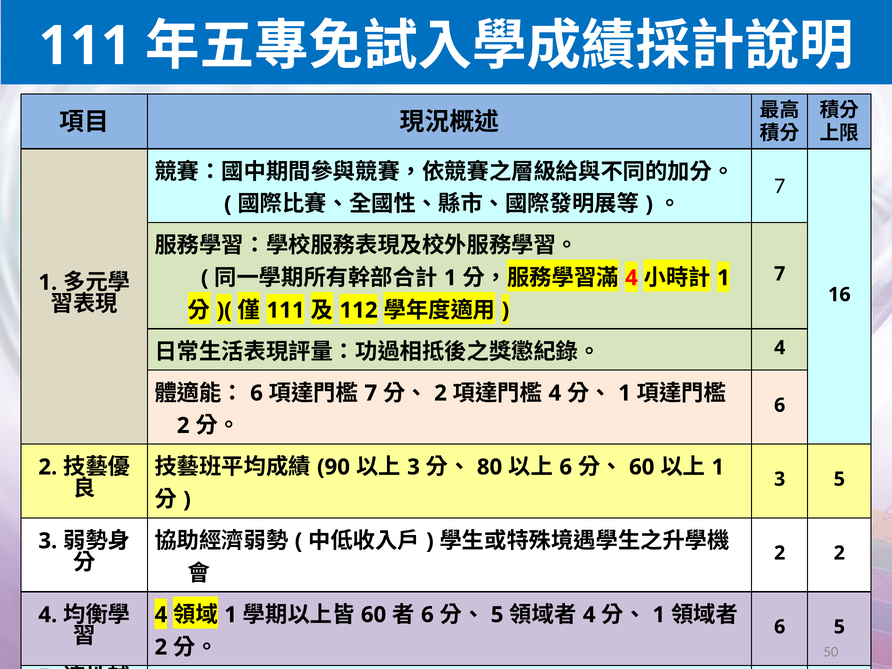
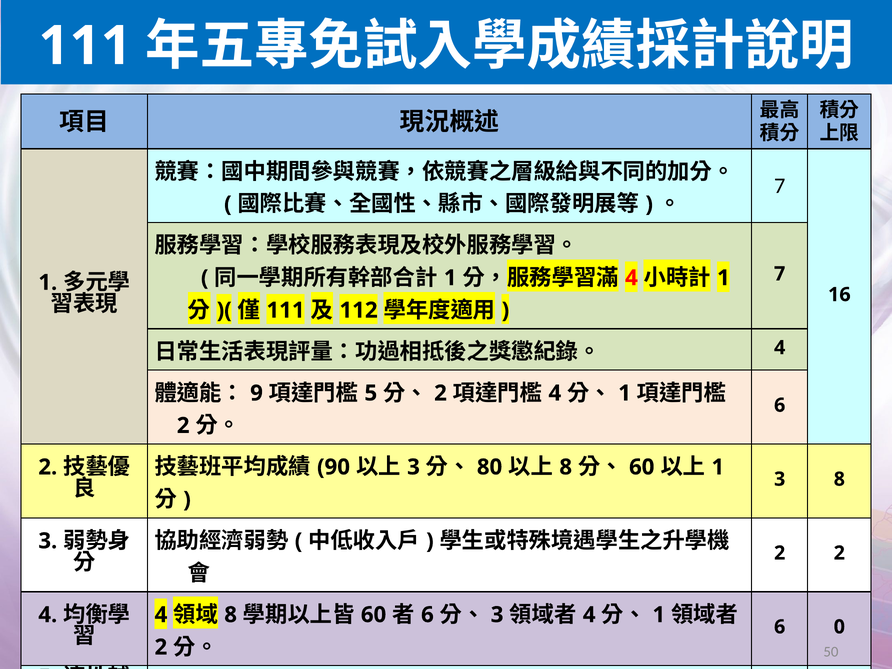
6 at (257, 393): 6 -> 9
7 at (371, 393): 7 -> 5
6 at (566, 467): 6 -> 8
3 5: 5 -> 8
1 at (231, 615): 1 -> 8
5 at (497, 615): 5 -> 3
6 5: 5 -> 0
